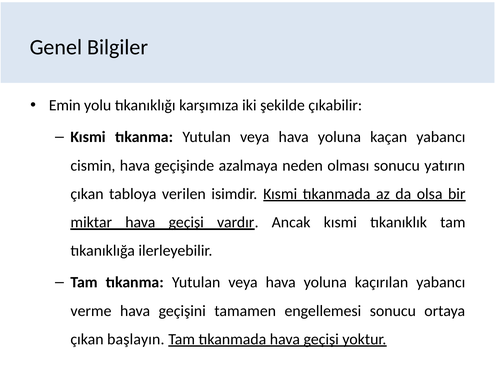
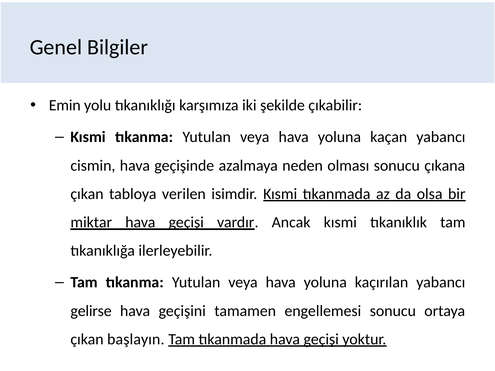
yatırın: yatırın -> çıkana
verme: verme -> gelirse
